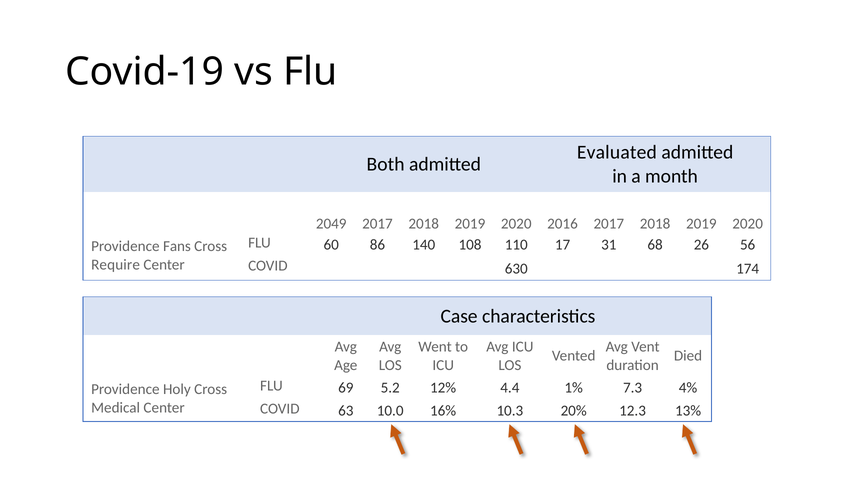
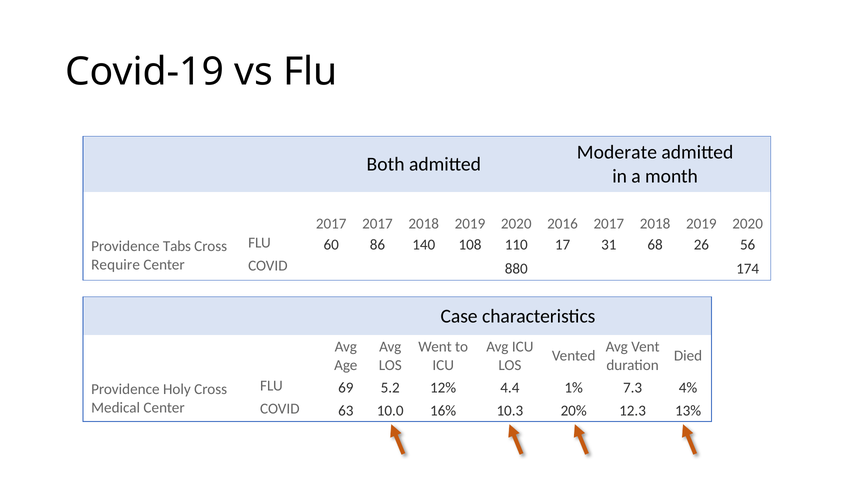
Evaluated: Evaluated -> Moderate
2049 at (331, 223): 2049 -> 2017
Fans: Fans -> Tabs
630: 630 -> 880
